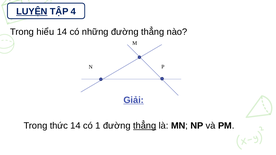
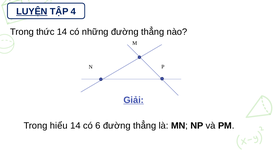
hiểu: hiểu -> thức
thức: thức -> hiểu
1: 1 -> 6
thẳng at (145, 126) underline: present -> none
